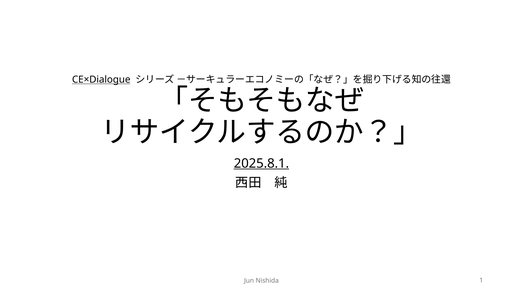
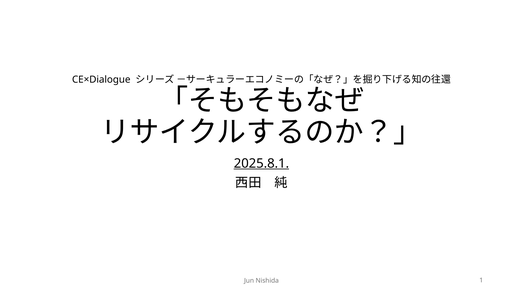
CE×Dialogue underline: present -> none
